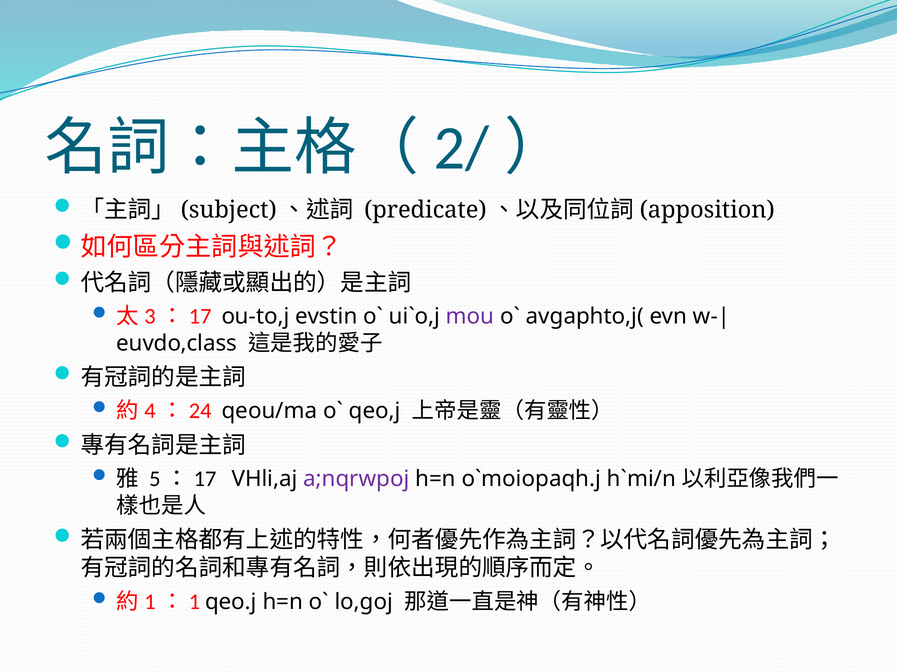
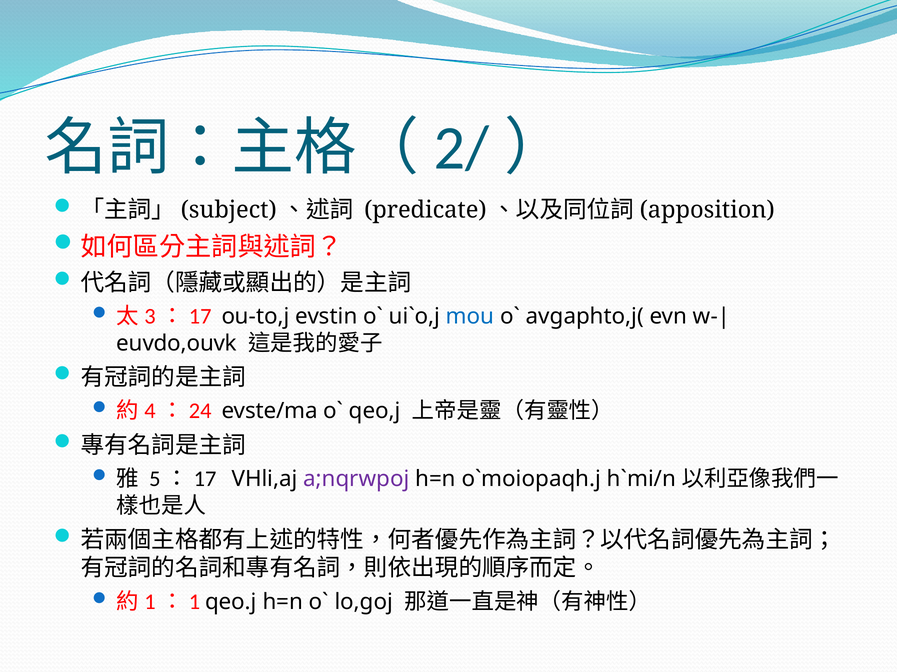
mou colour: purple -> blue
euvdo,class: euvdo,class -> euvdo,ouvk
qeou/ma: qeou/ma -> evste/ma
